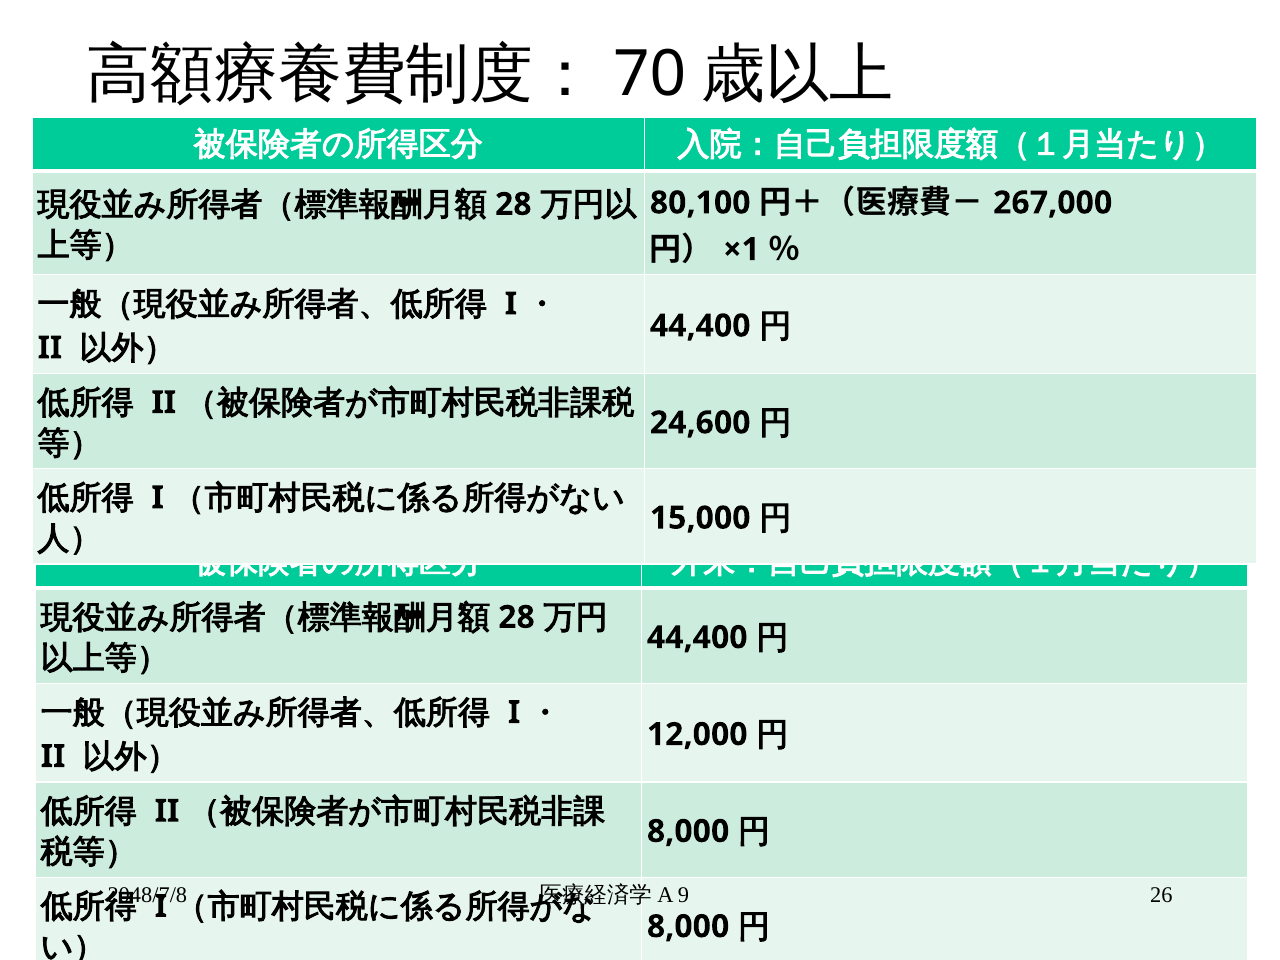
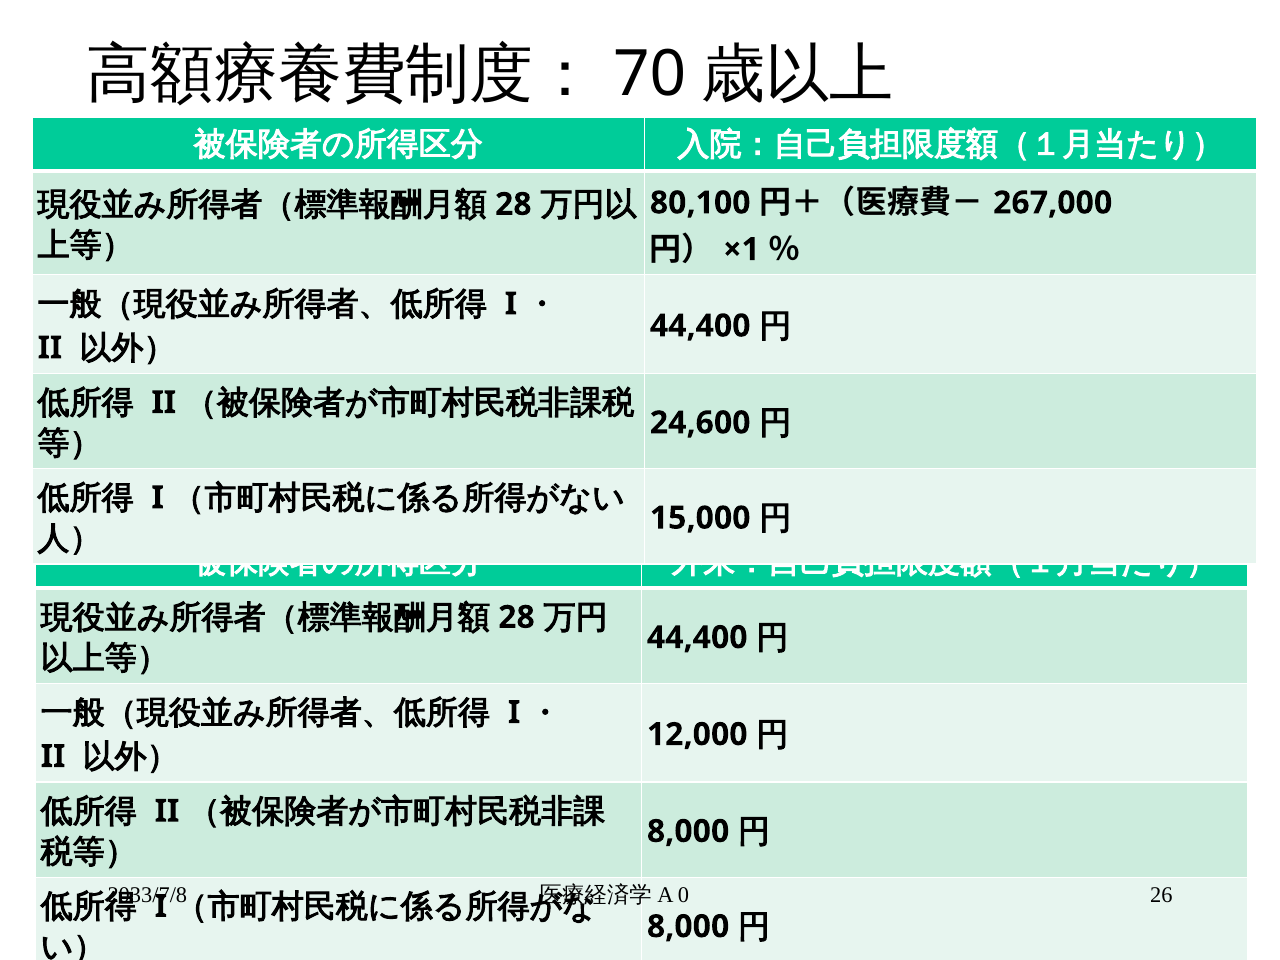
2048/7/8: 2048/7/8 -> 2033/7/8
9: 9 -> 0
